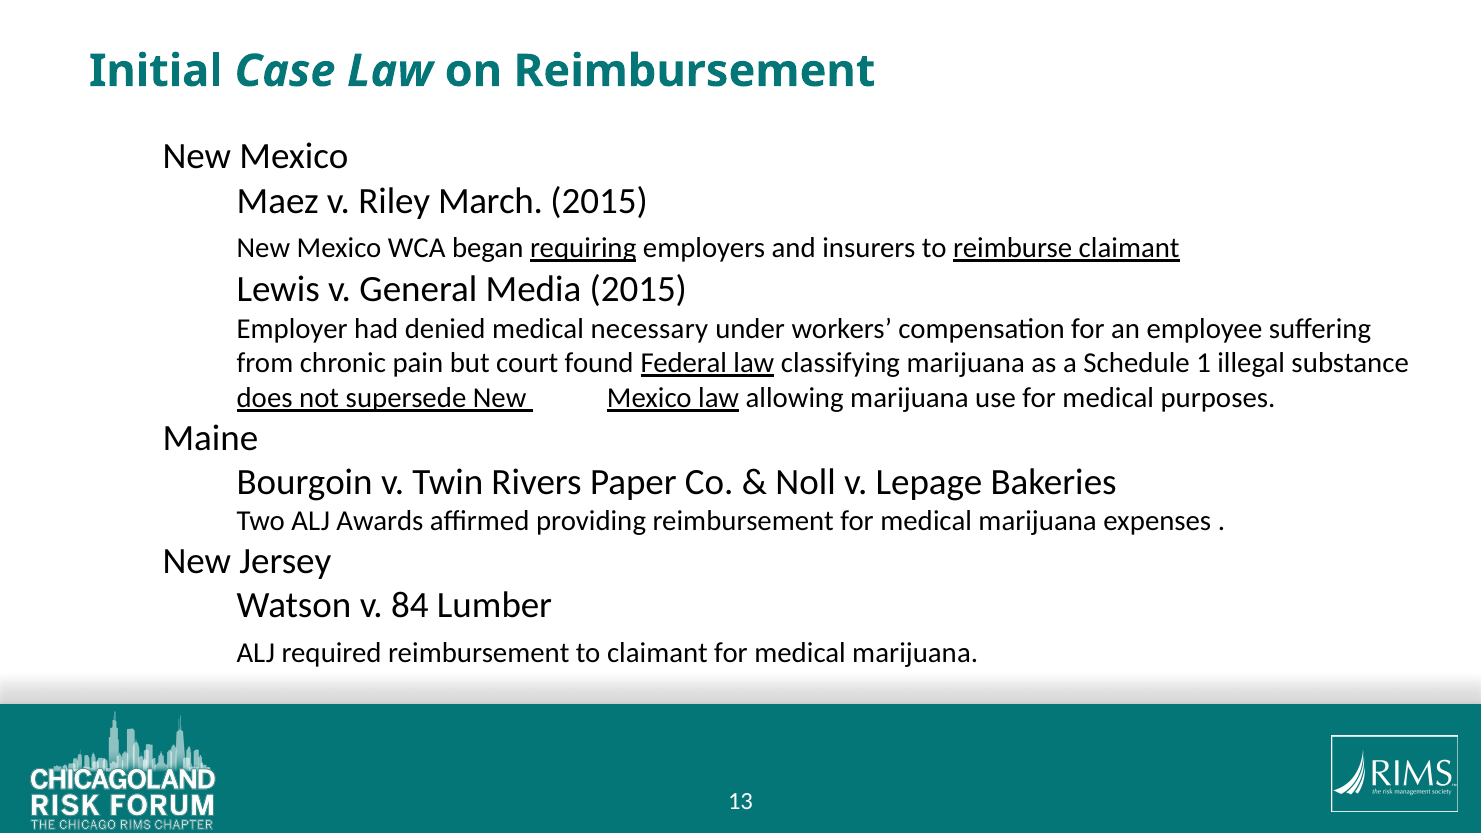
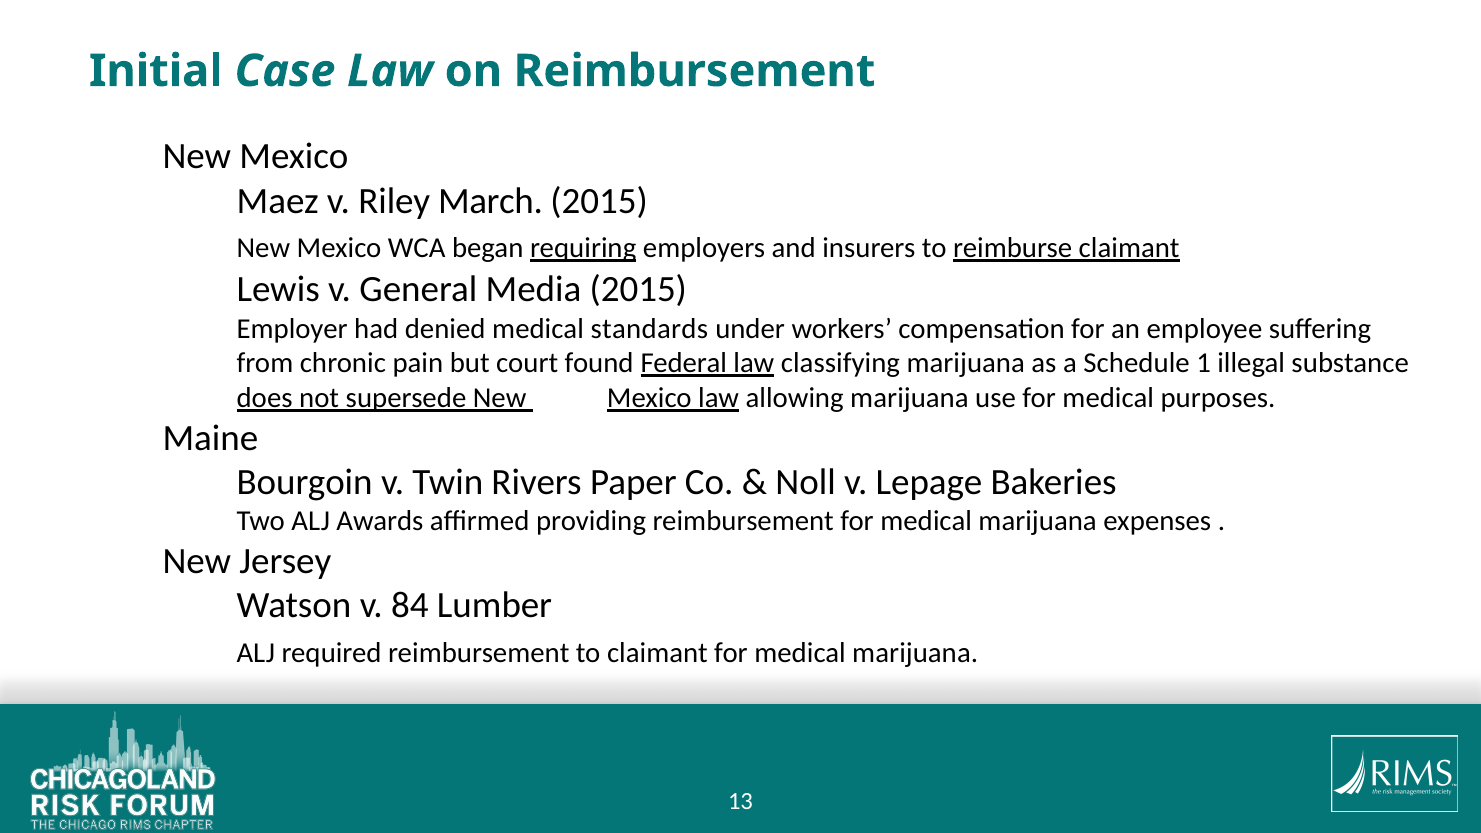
necessary: necessary -> standards
